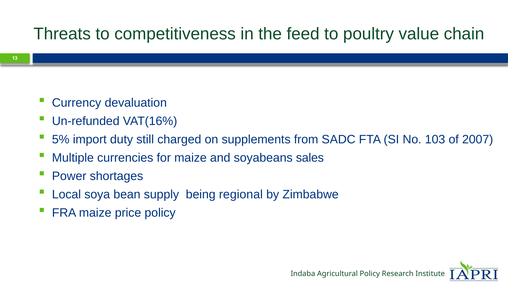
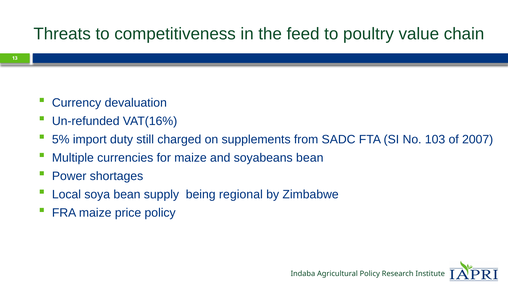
soyabeans sales: sales -> bean
